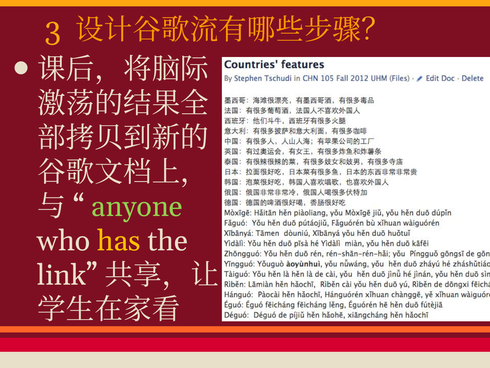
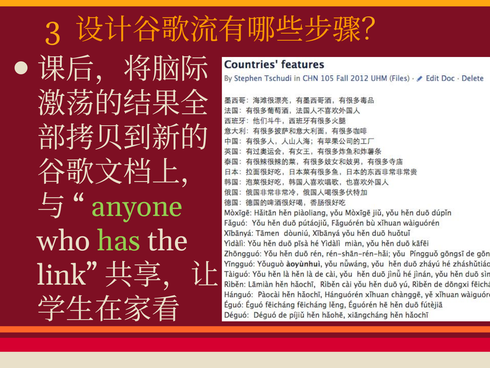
has colour: yellow -> light green
